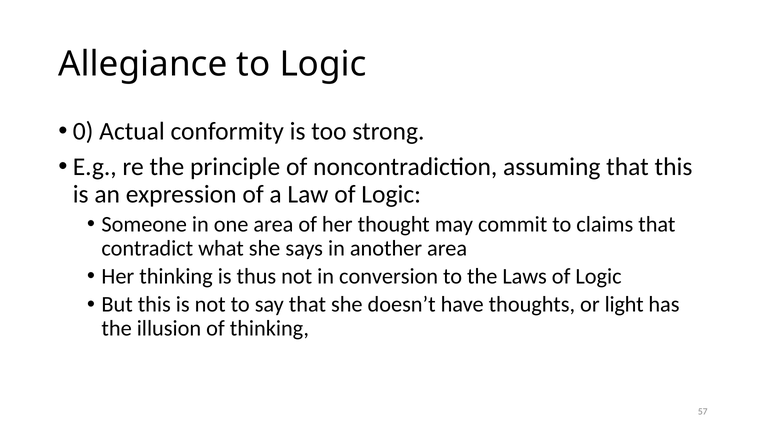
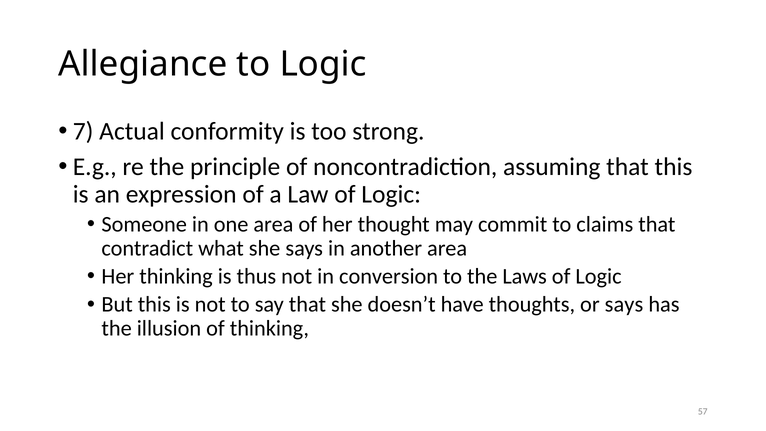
0: 0 -> 7
or light: light -> says
